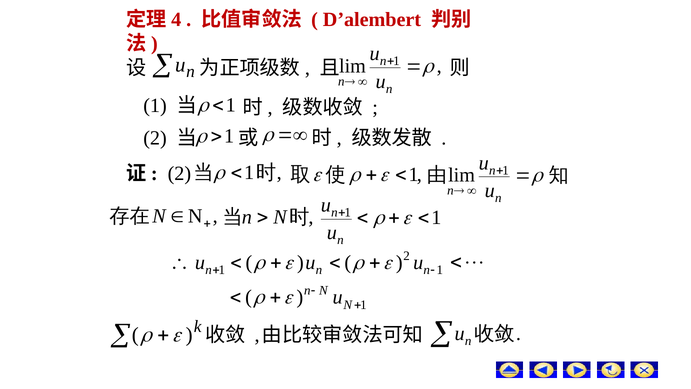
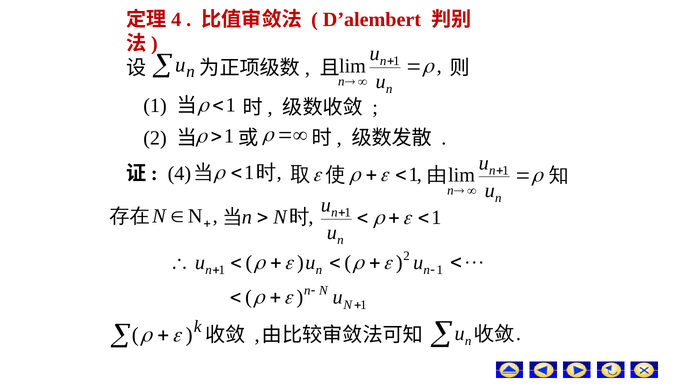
2 at (179, 174): 2 -> 4
